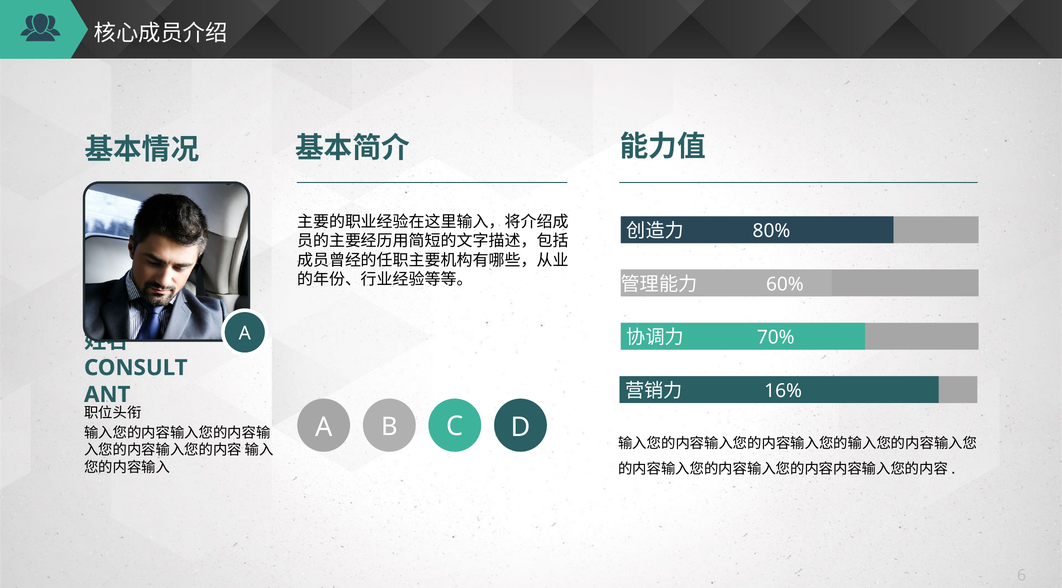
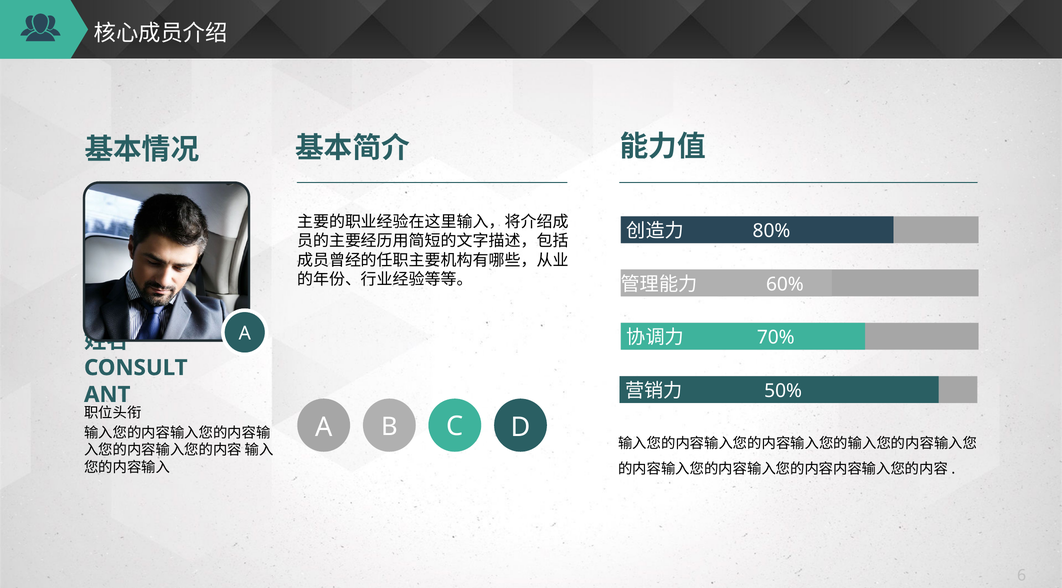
16%: 16% -> 50%
